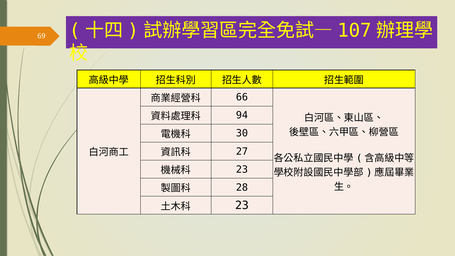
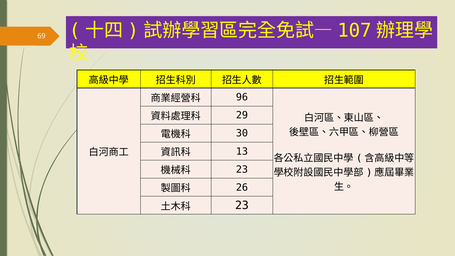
66: 66 -> 96
94: 94 -> 29
27: 27 -> 13
28: 28 -> 26
